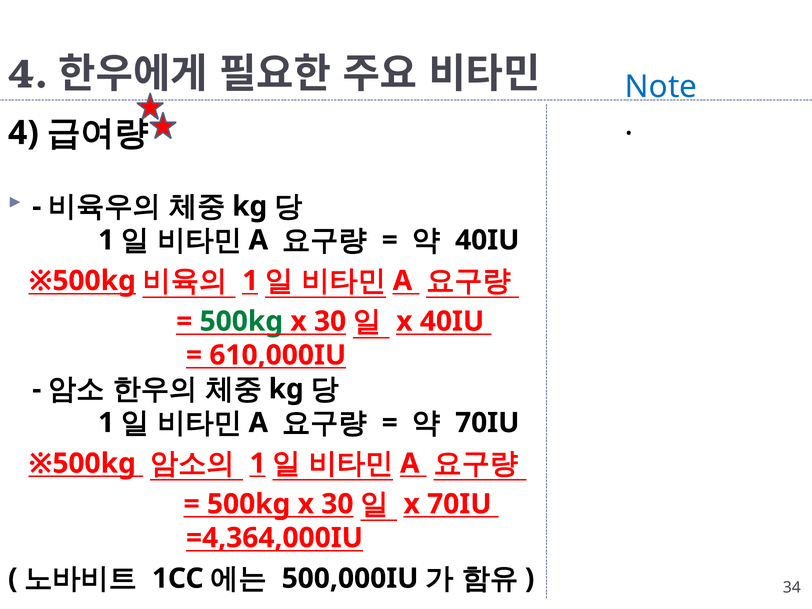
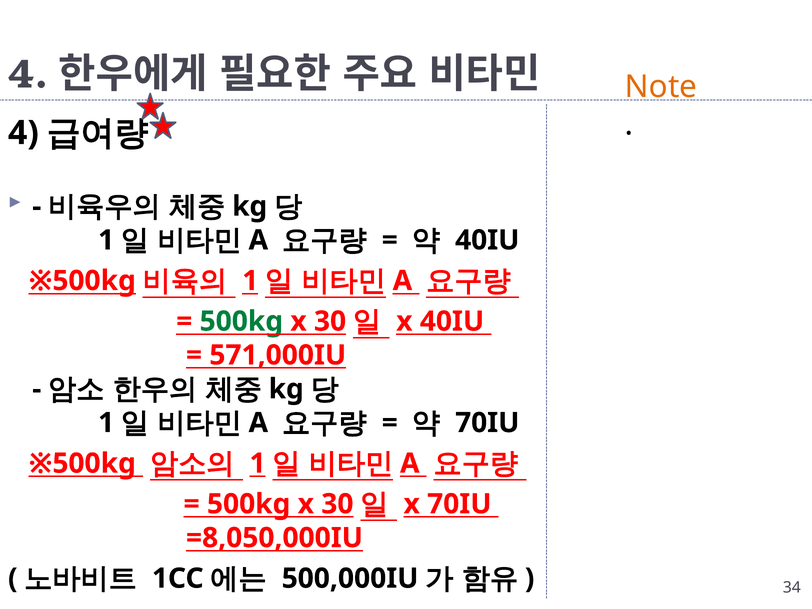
Note colour: blue -> orange
610,000IU: 610,000IU -> 571,000IU
=4,364,000IU: =4,364,000IU -> =8,050,000IU
